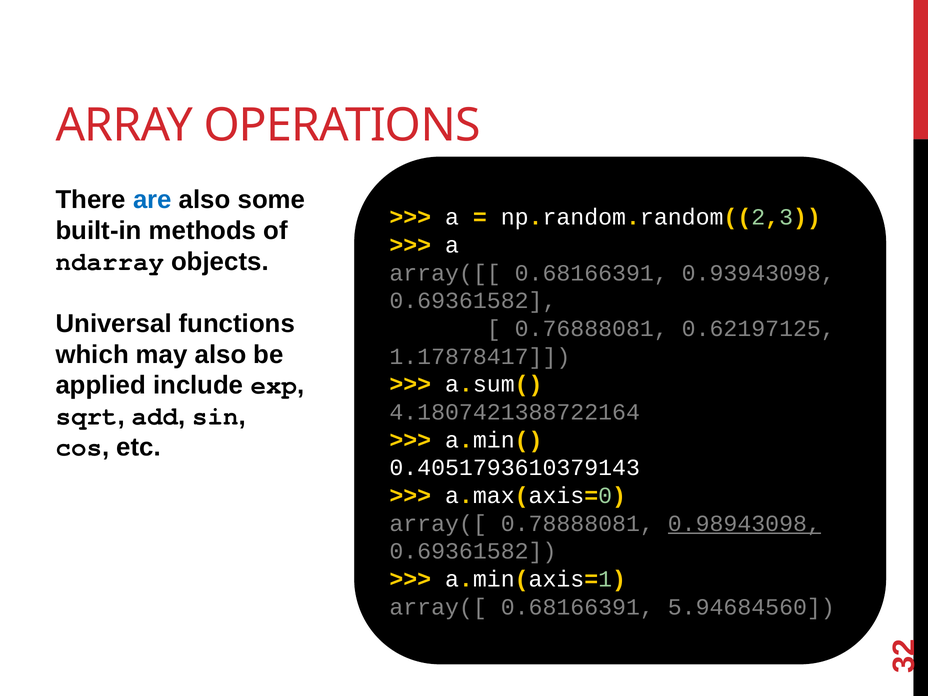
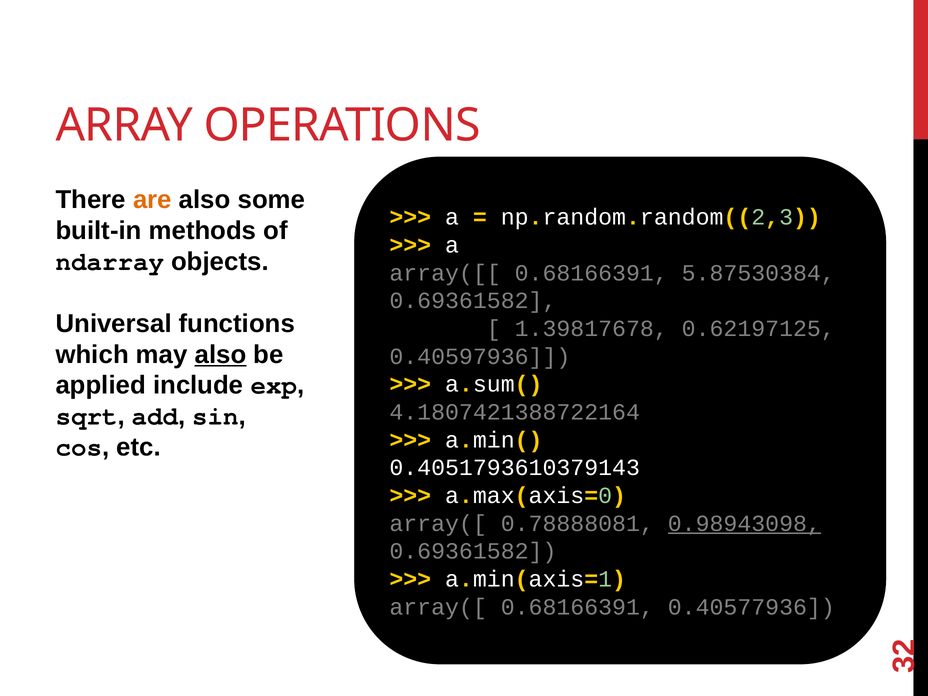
are colour: blue -> orange
0.93943098: 0.93943098 -> 5.87530384
0.76888081: 0.76888081 -> 1.39817678
also at (221, 355) underline: none -> present
1.17878417: 1.17878417 -> 0.40597936
5.94684560: 5.94684560 -> 0.40577936
